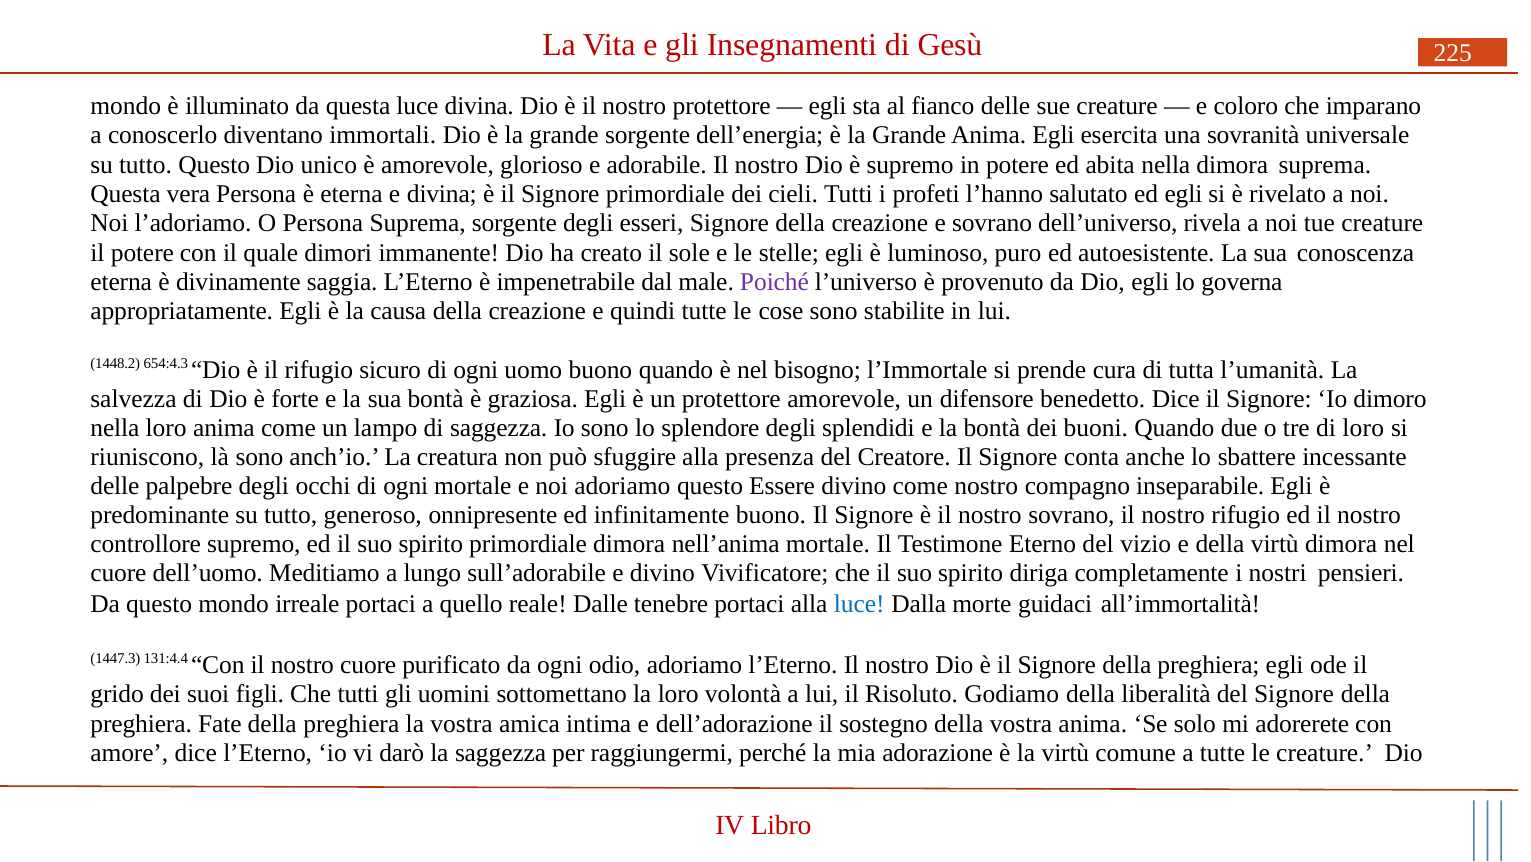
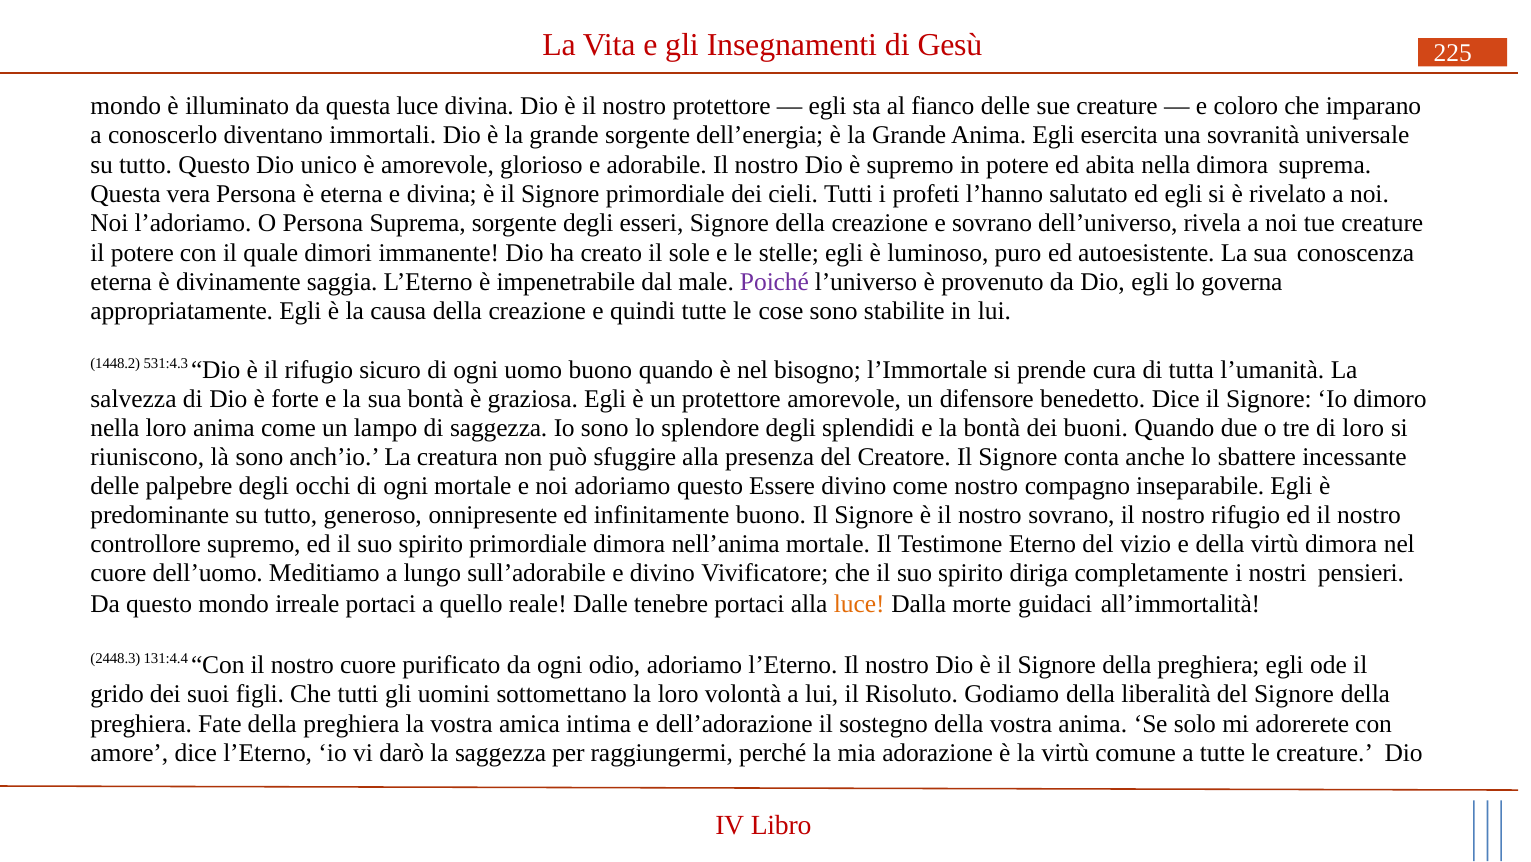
654:4.3: 654:4.3 -> 531:4.3
luce at (859, 604) colour: blue -> orange
1447.3: 1447.3 -> 2448.3
